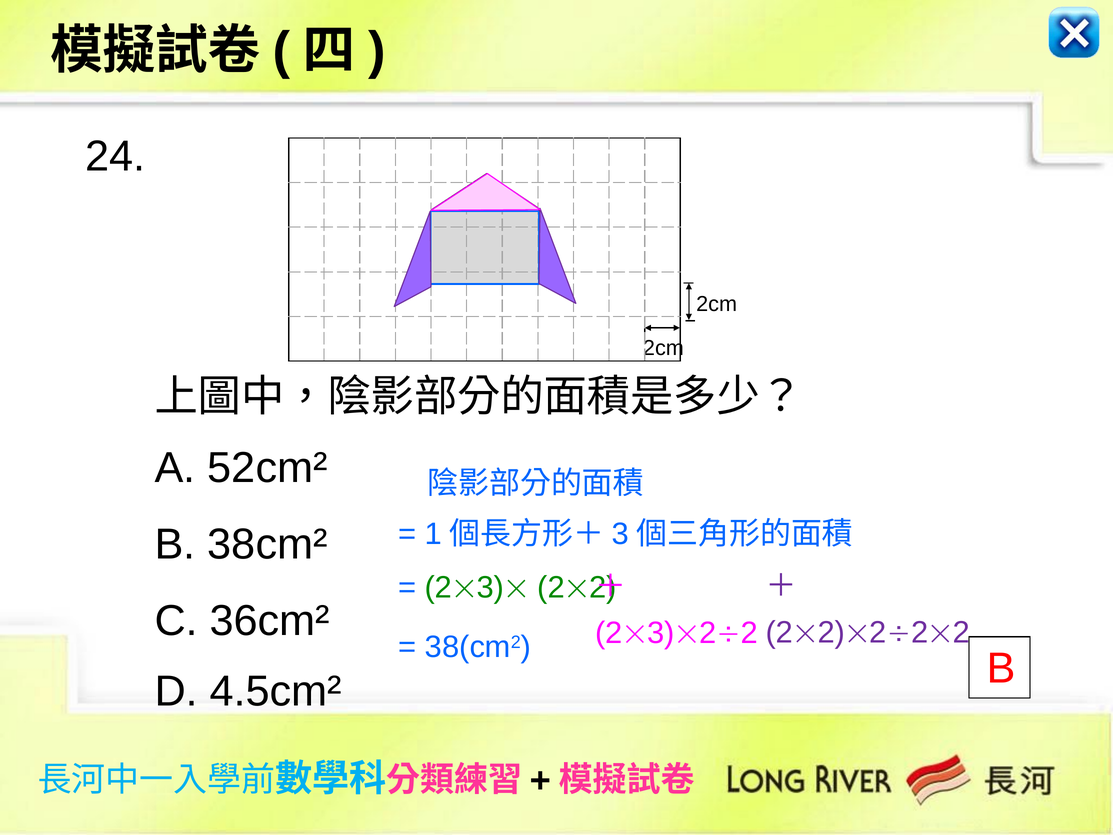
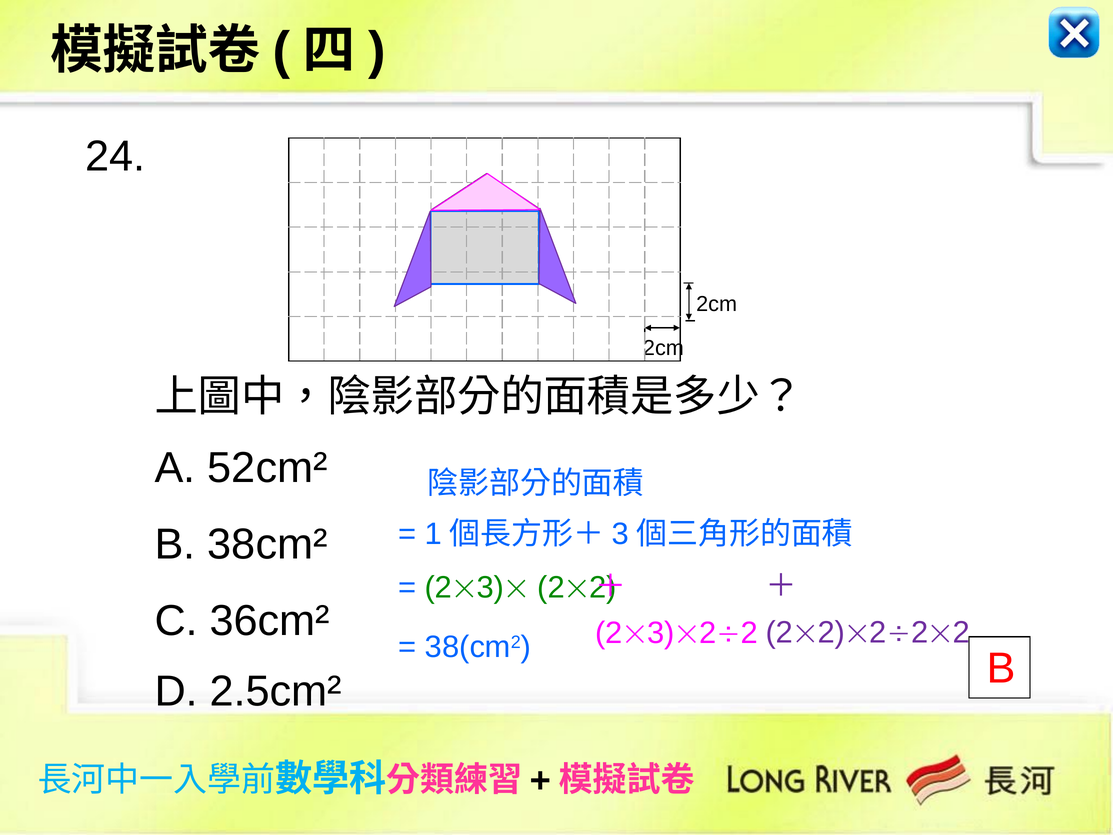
4.5cm²: 4.5cm² -> 2.5cm²
